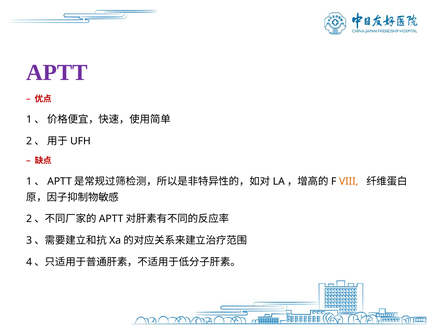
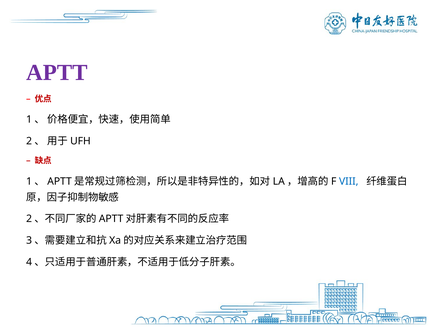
VIII colour: orange -> blue
